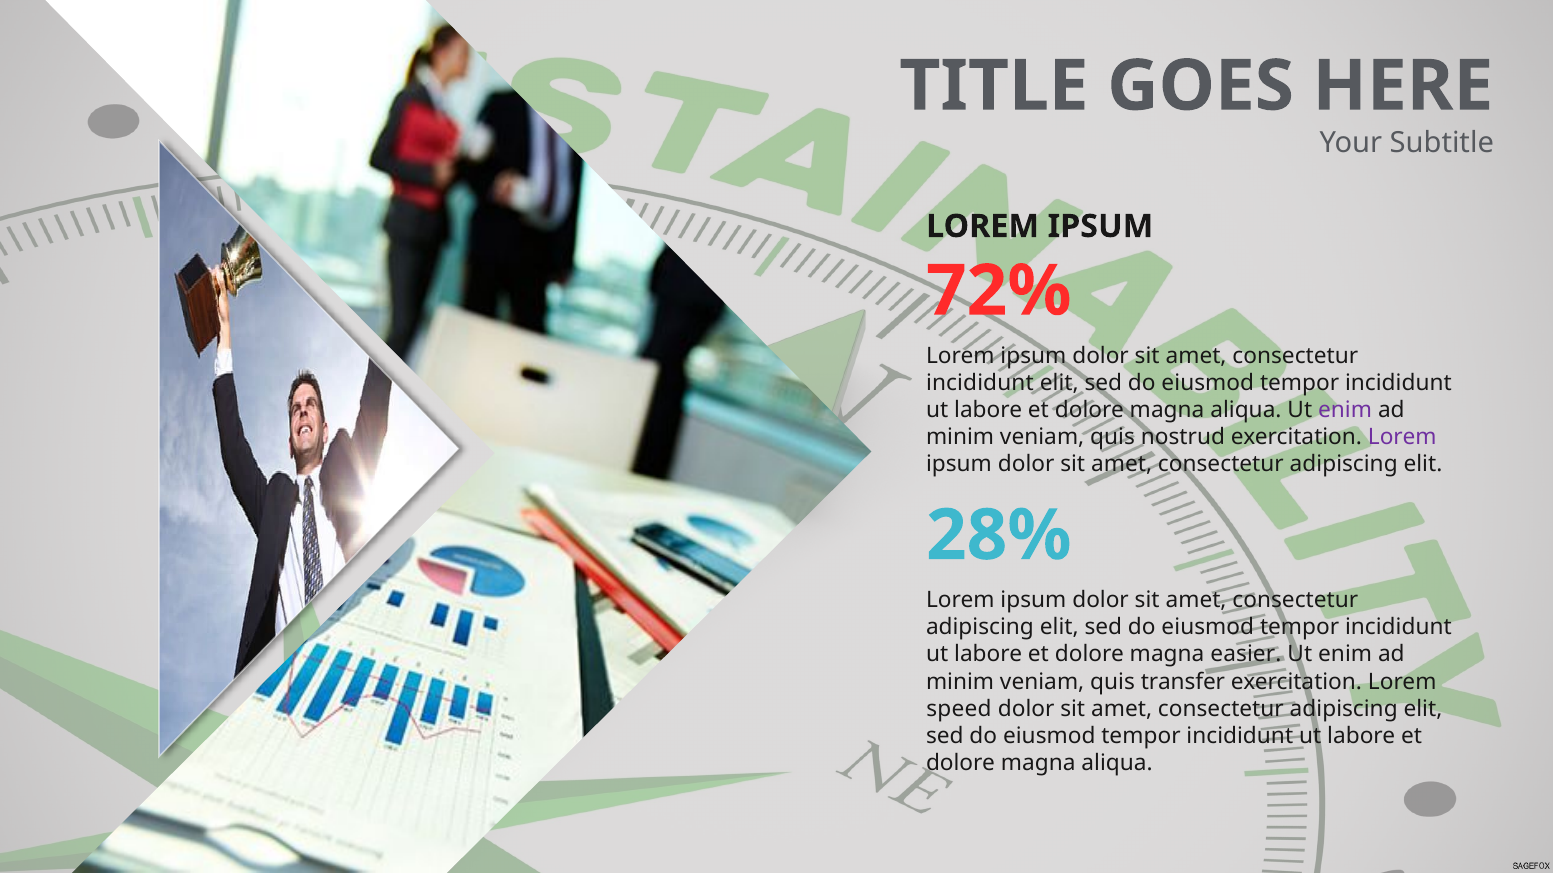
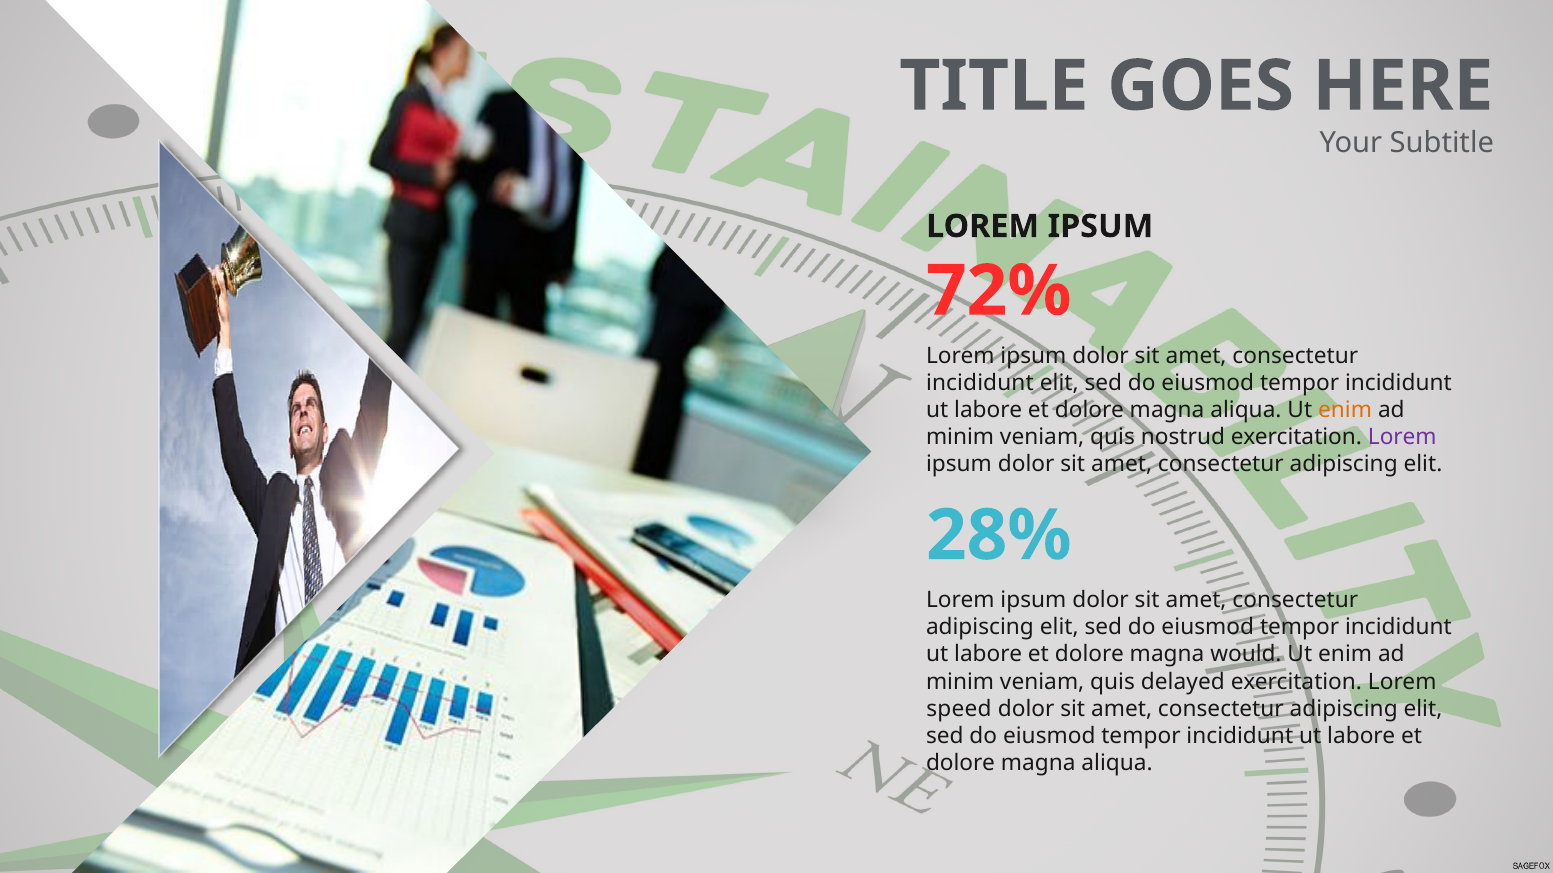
enim at (1345, 410) colour: purple -> orange
easier: easier -> would
transfer: transfer -> delayed
